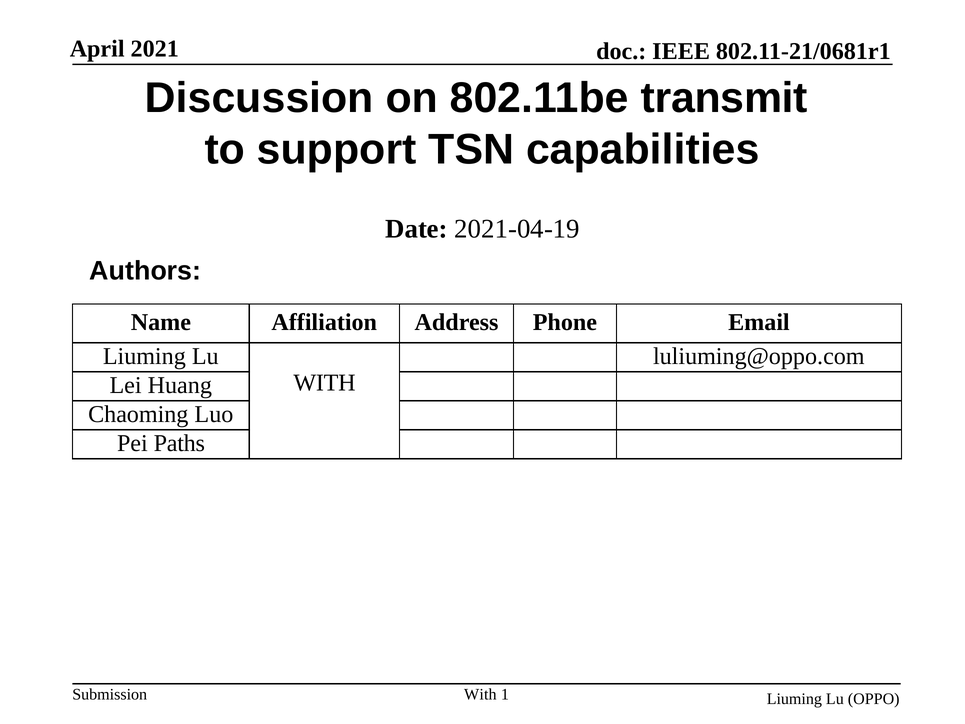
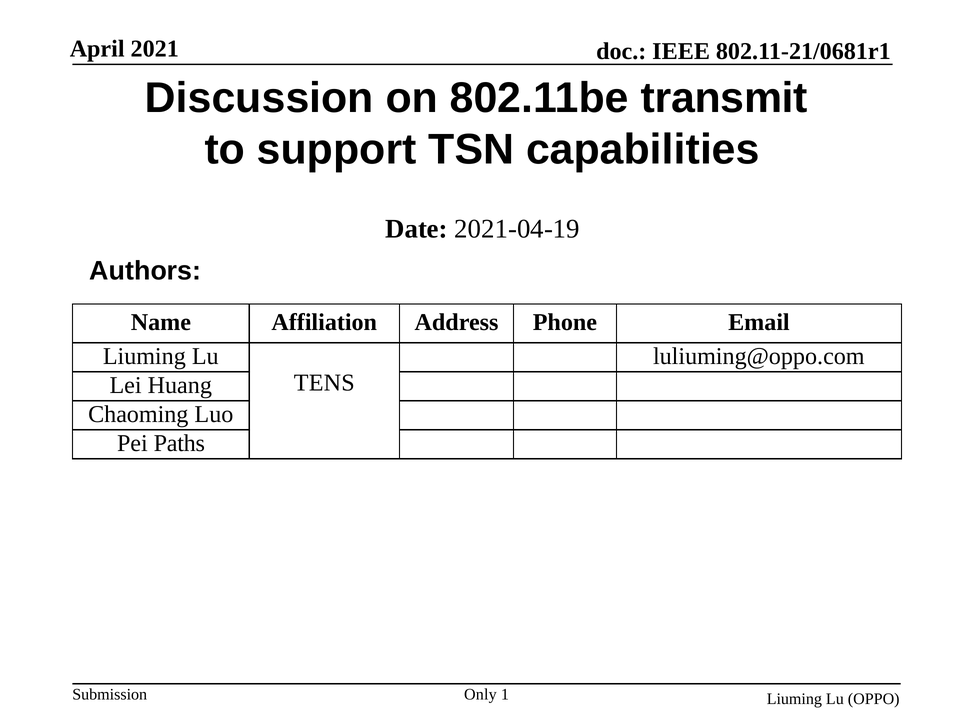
WITH at (325, 383): WITH -> TENS
With at (480, 694): With -> Only
